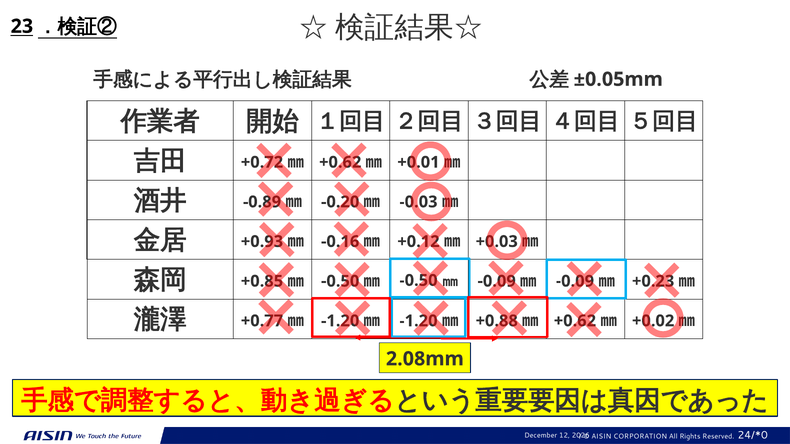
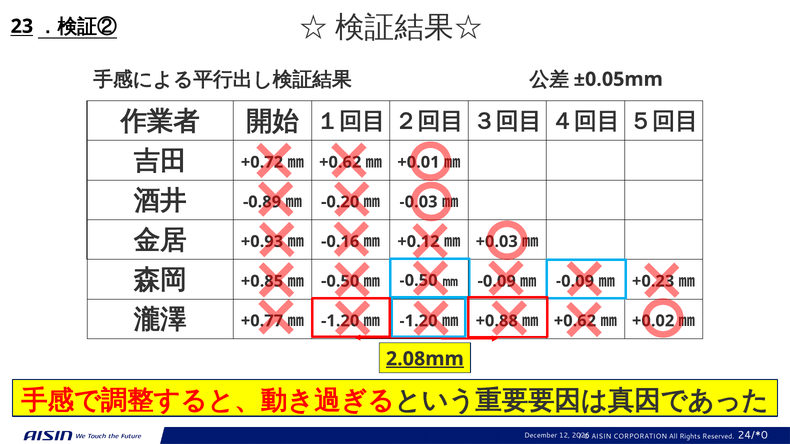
2.08mm underline: none -> present
